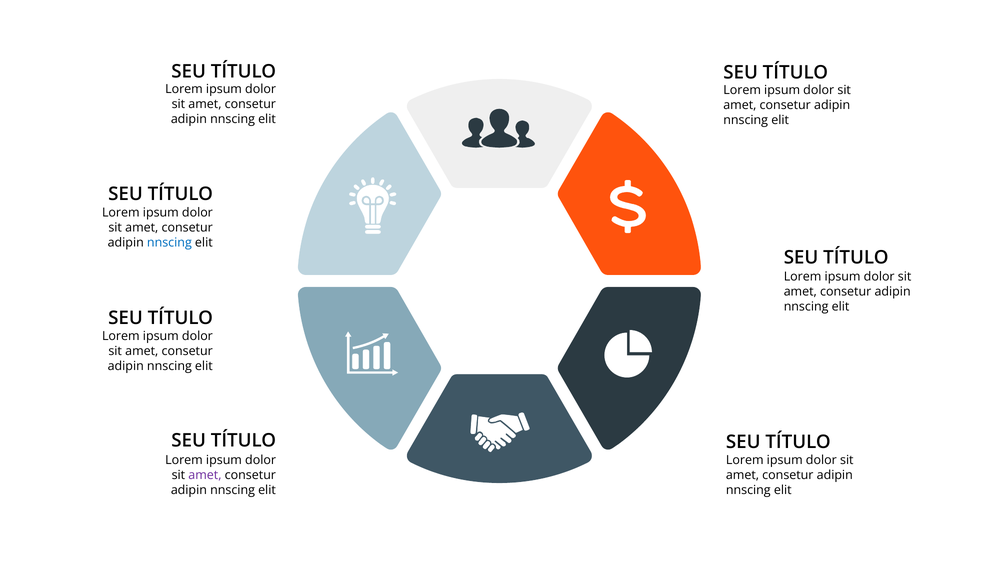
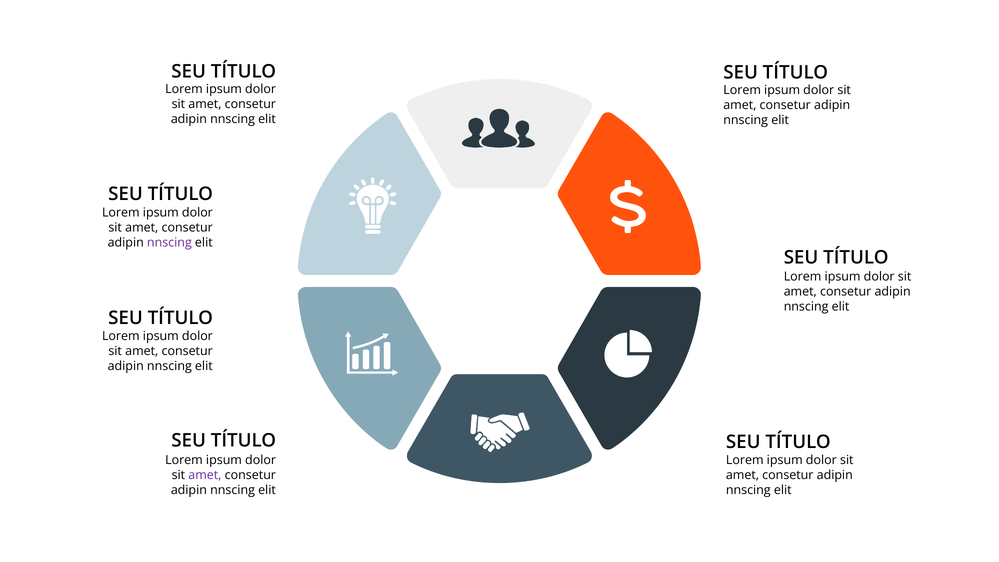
nnscing at (169, 243) colour: blue -> purple
